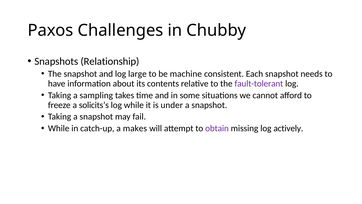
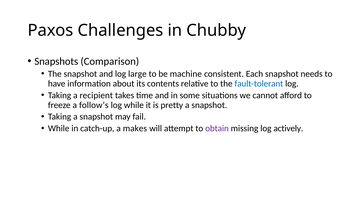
Relationship: Relationship -> Comparison
fault-tolerant colour: purple -> blue
sampling: sampling -> recipient
solicits’s: solicits’s -> follow’s
under: under -> pretty
